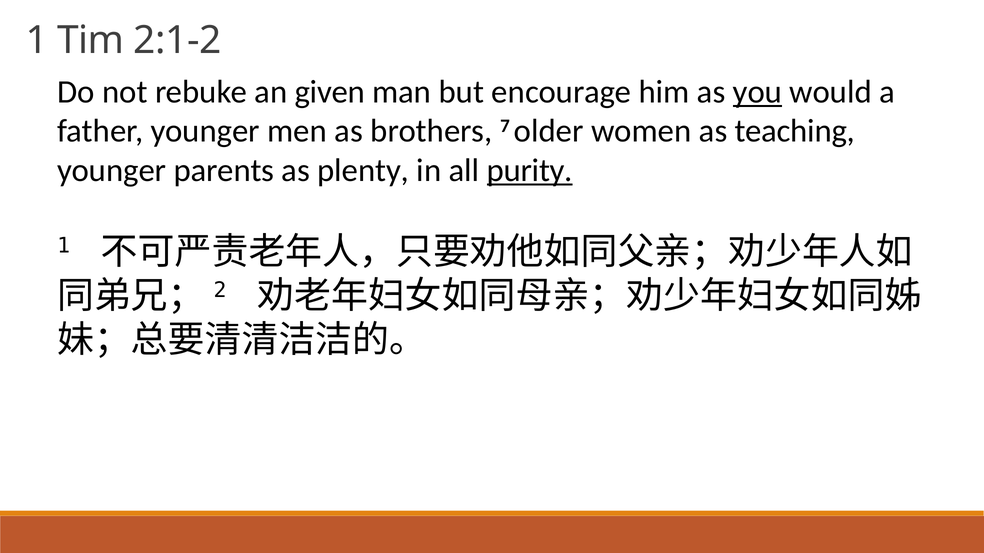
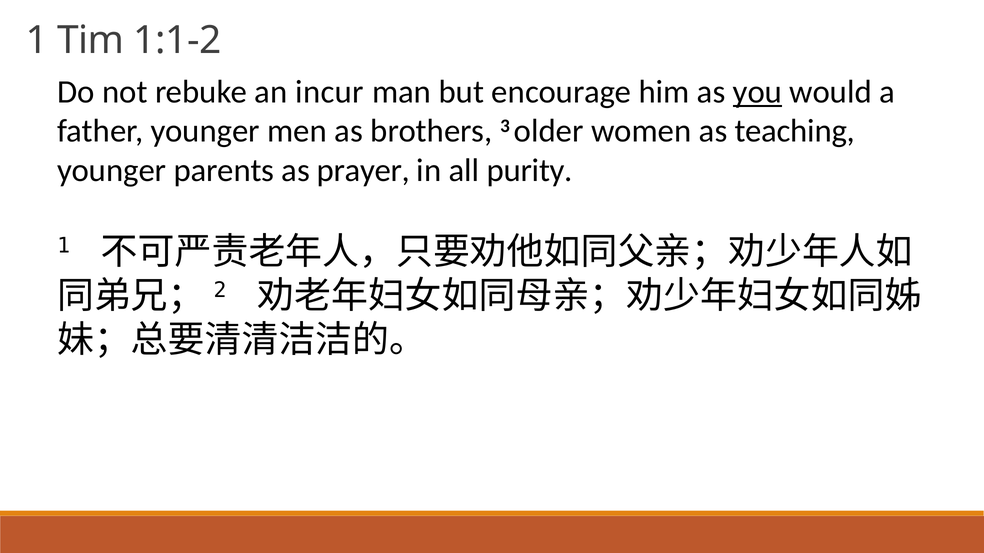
2:1-2: 2:1-2 -> 1:1-2
given: given -> incur
7: 7 -> 3
plenty: plenty -> prayer
purity underline: present -> none
